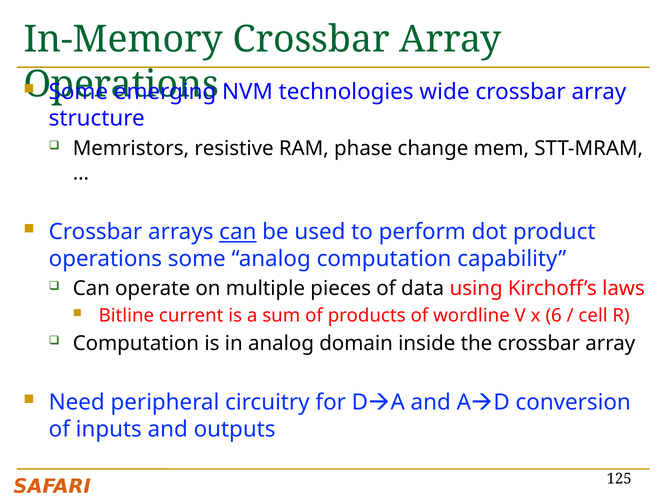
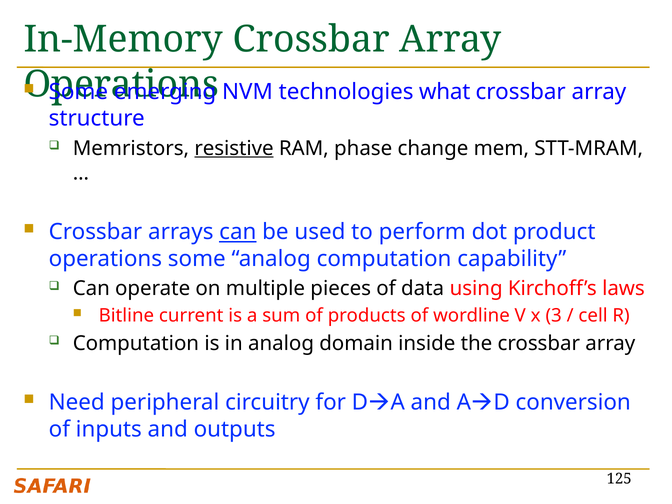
wide: wide -> what
resistive underline: none -> present
6: 6 -> 3
